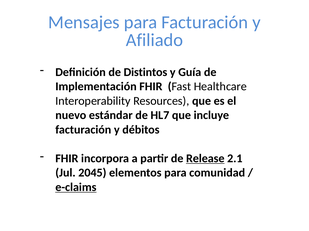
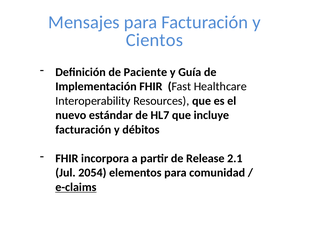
Afiliado at (154, 40): Afiliado -> Cientos
Distintos: Distintos -> Paciente
Release underline: present -> none
2045: 2045 -> 2054
